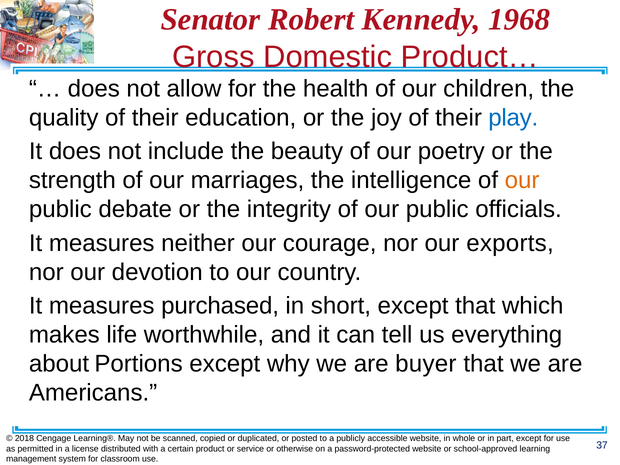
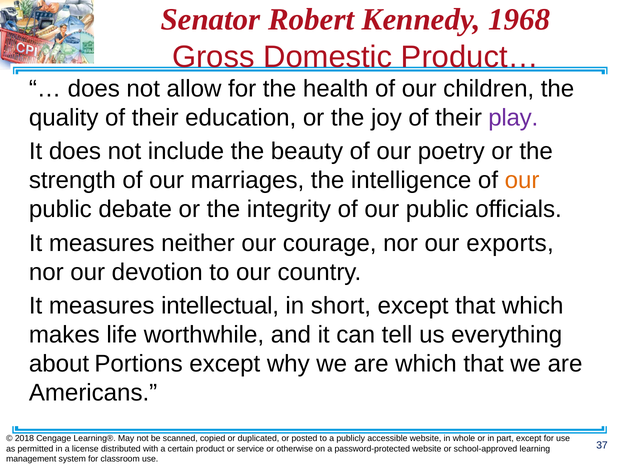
play colour: blue -> purple
purchased: purchased -> intellectual
are buyer: buyer -> which
